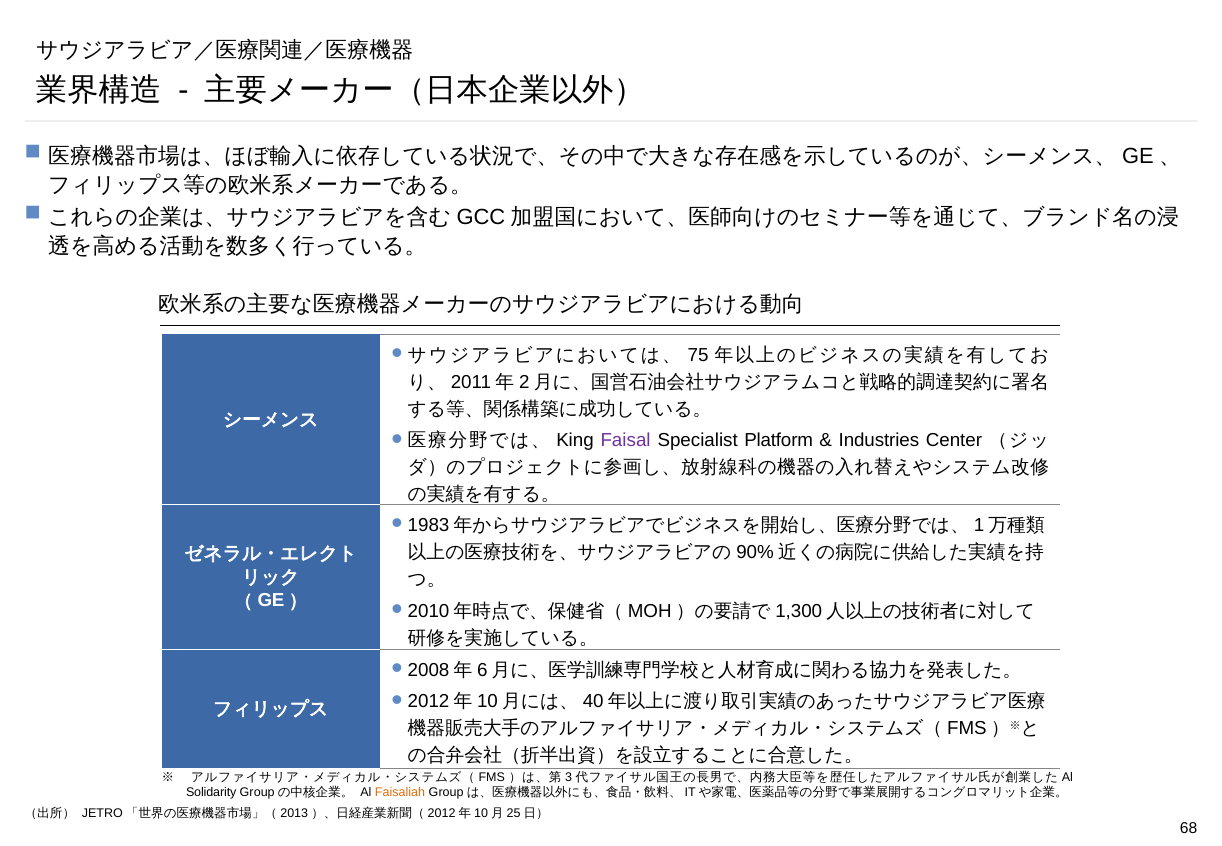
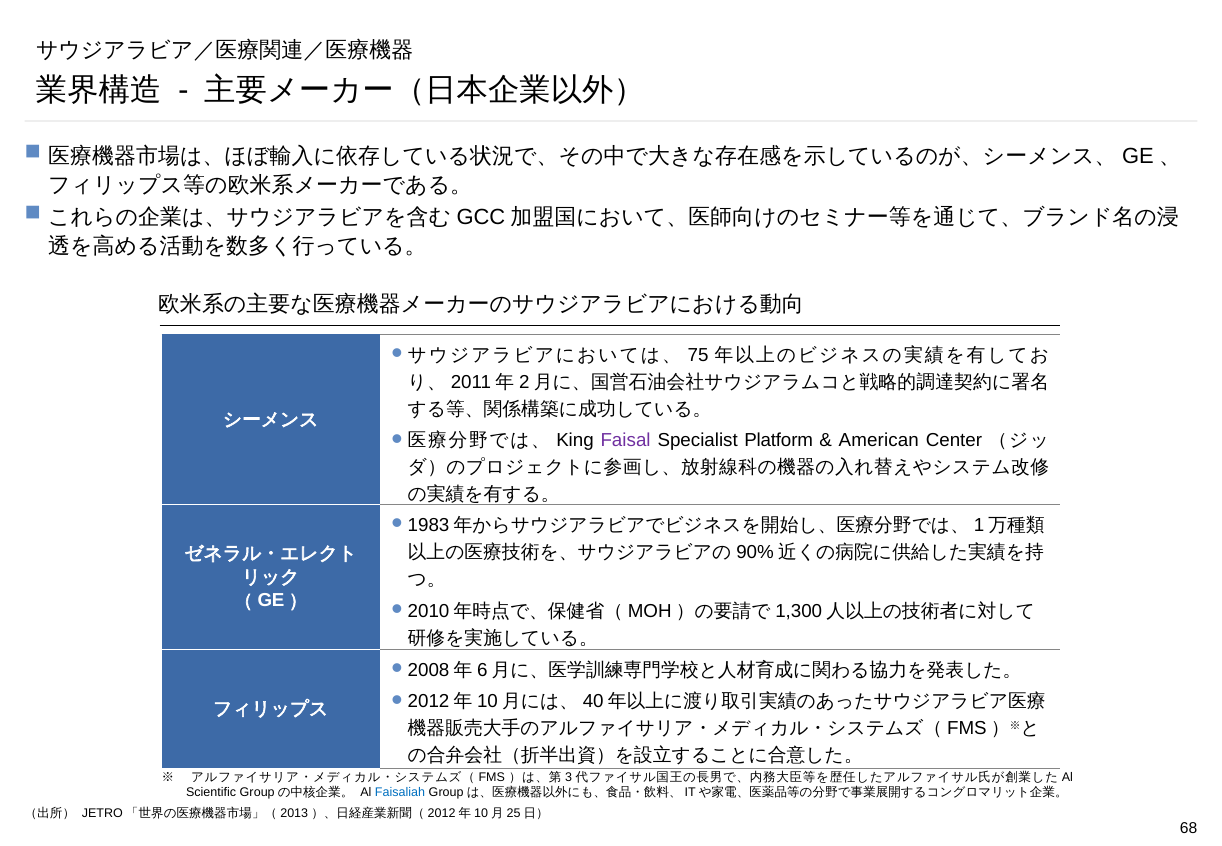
Industries: Industries -> American
Solidarity: Solidarity -> Scientific
Faisaliah colour: orange -> blue
